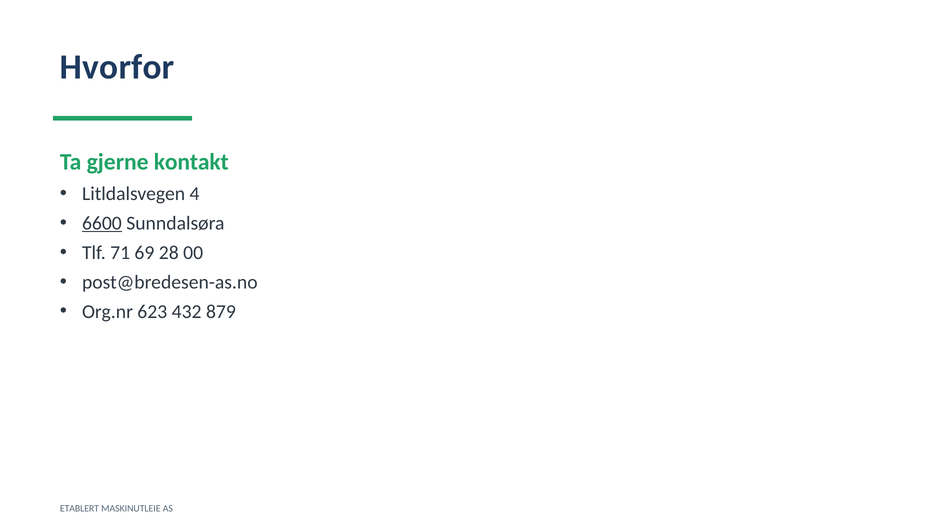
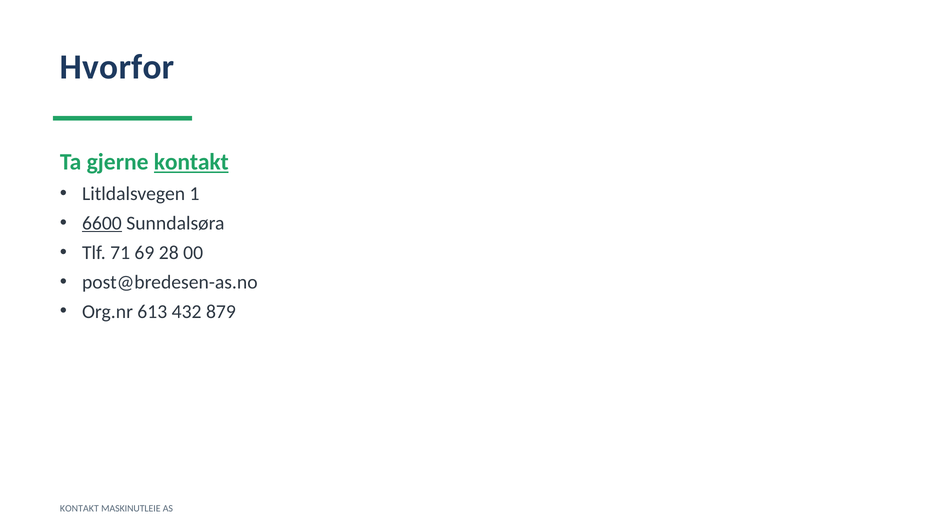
kontakt at (191, 162) underline: none -> present
4: 4 -> 1
623: 623 -> 613
ETABLERT at (79, 508): ETABLERT -> KONTAKT
